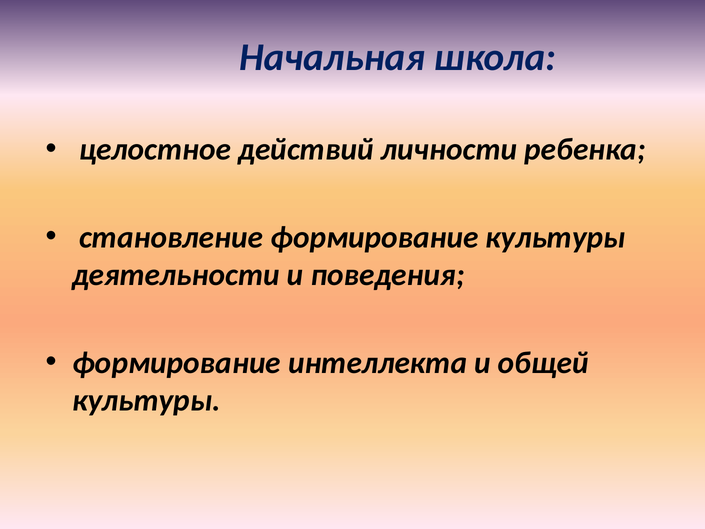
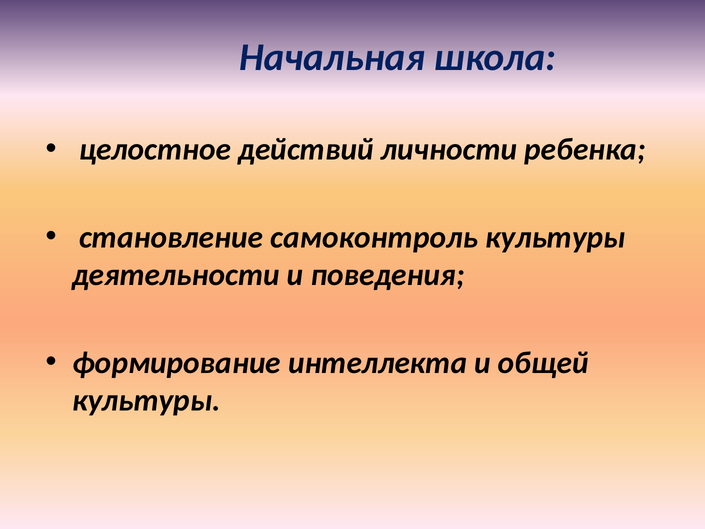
становление формирование: формирование -> самоконтроль
